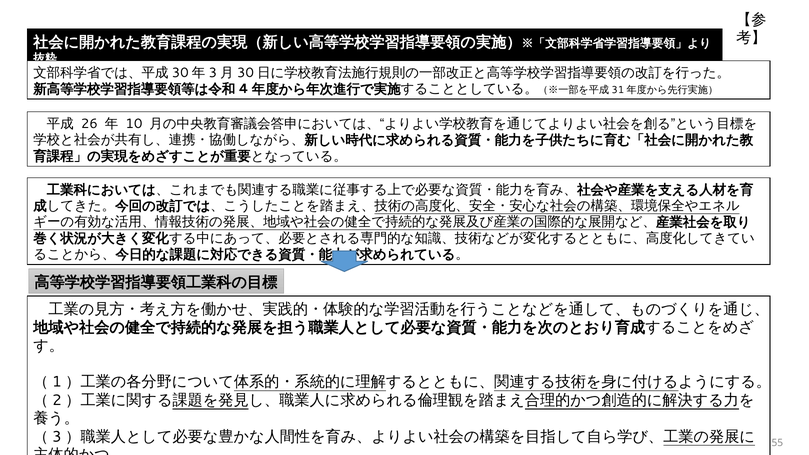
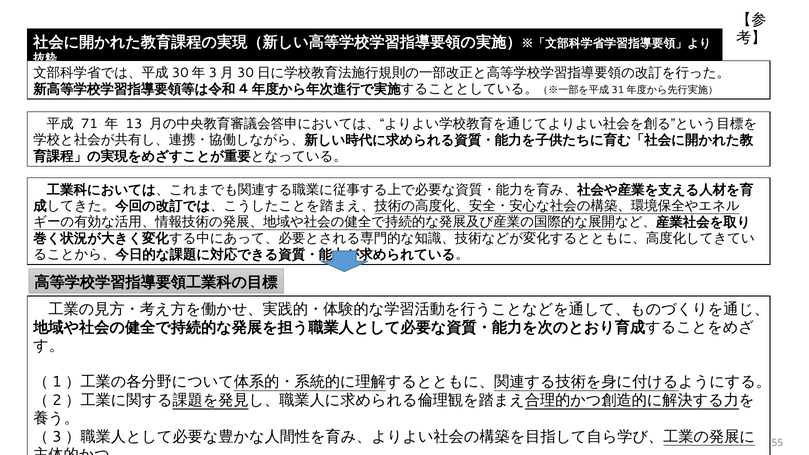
26: 26 -> 71
10: 10 -> 13
